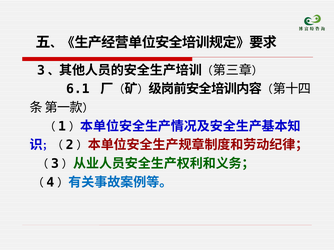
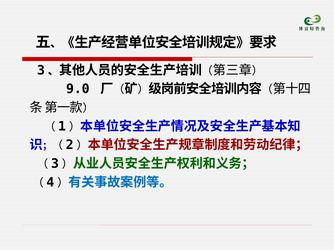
6.1: 6.1 -> 9.0
